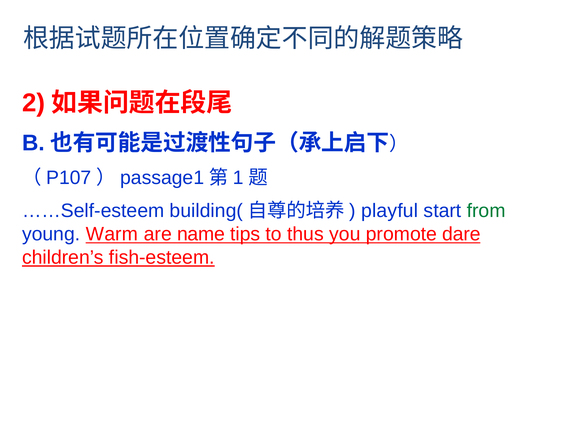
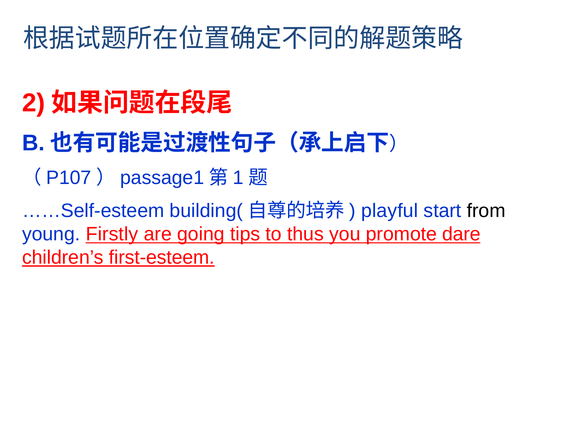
from colour: green -> black
Warm: Warm -> Firstly
name: name -> going
fish-esteem: fish-esteem -> first-esteem
